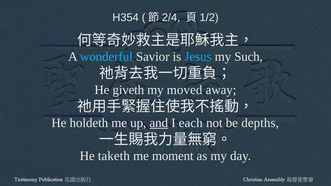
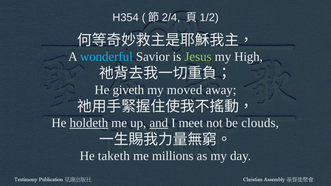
Jesus colour: light blue -> light green
Such: Such -> High
holdeth underline: none -> present
each: each -> meet
depths: depths -> clouds
moment: moment -> millions
